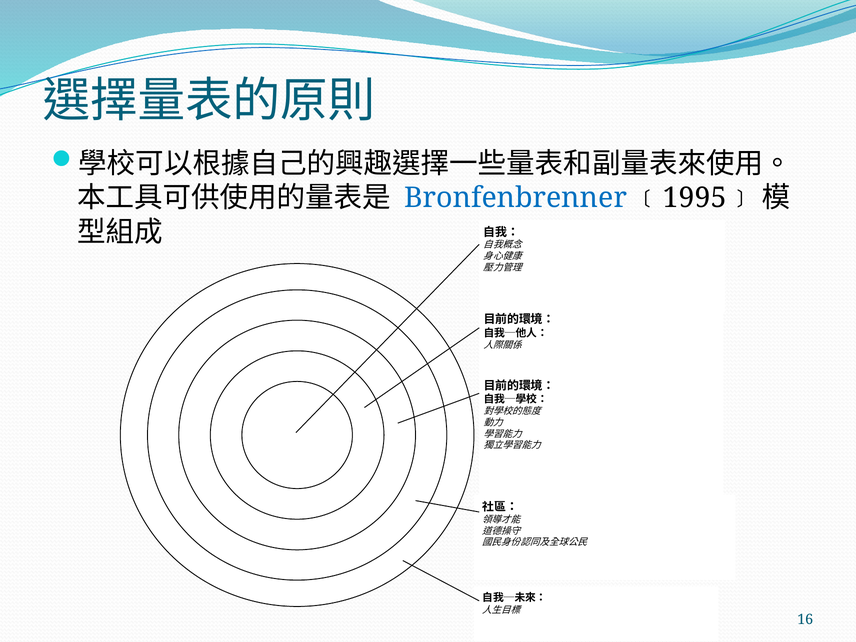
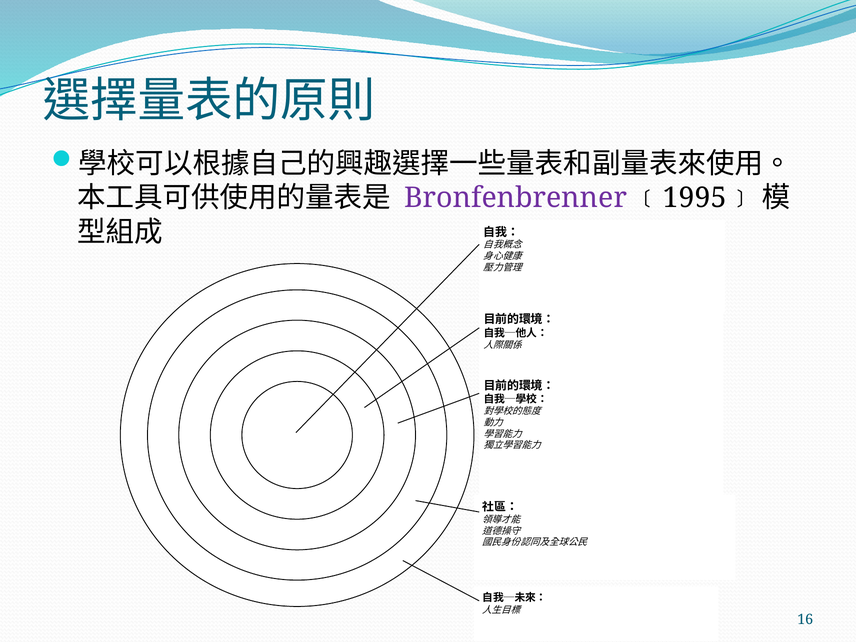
Bronfenbrenner colour: blue -> purple
